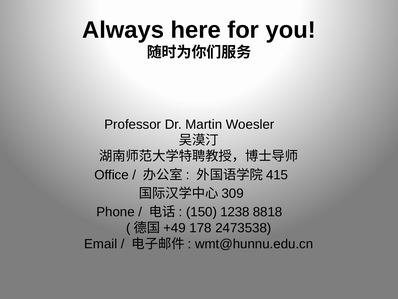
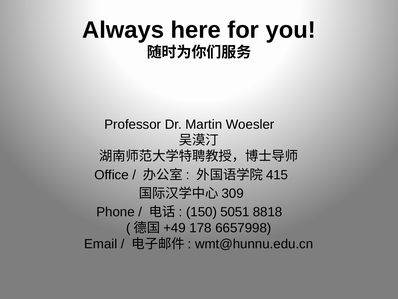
1238: 1238 -> 5051
2473538: 2473538 -> 6657998
